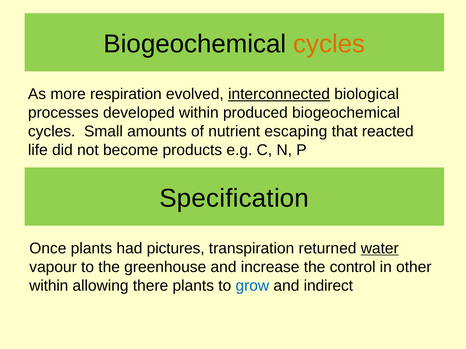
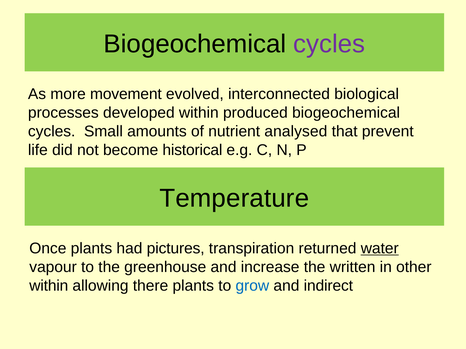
cycles at (329, 44) colour: orange -> purple
respiration: respiration -> movement
interconnected underline: present -> none
escaping: escaping -> analysed
reacted: reacted -> prevent
products: products -> historical
Specification: Specification -> Temperature
control: control -> written
